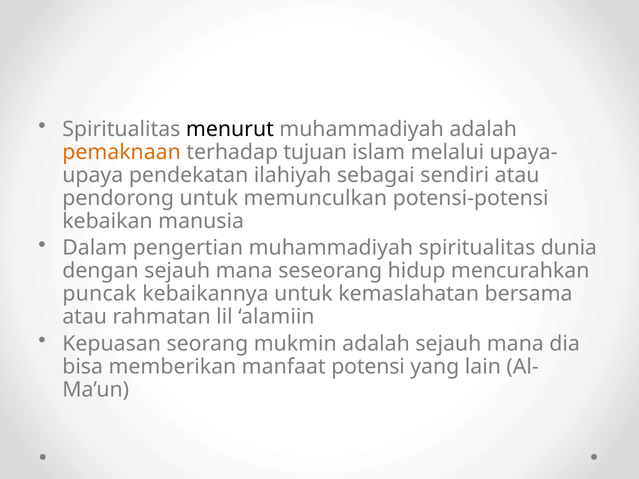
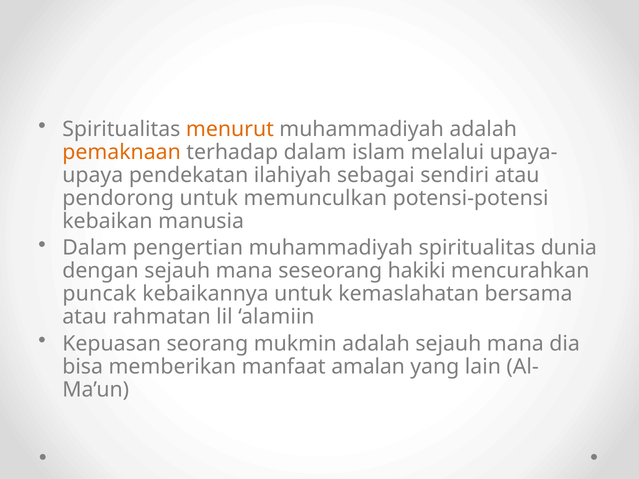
menurut colour: black -> orange
terhadap tujuan: tujuan -> dalam
hidup: hidup -> hakiki
potensi: potensi -> amalan
